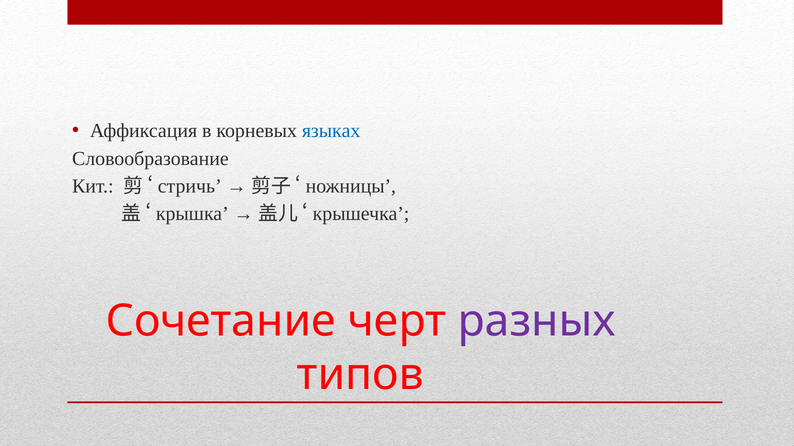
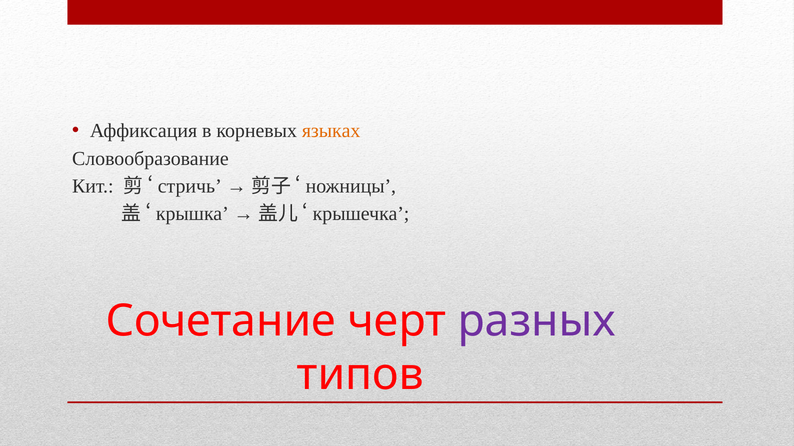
языках colour: blue -> orange
